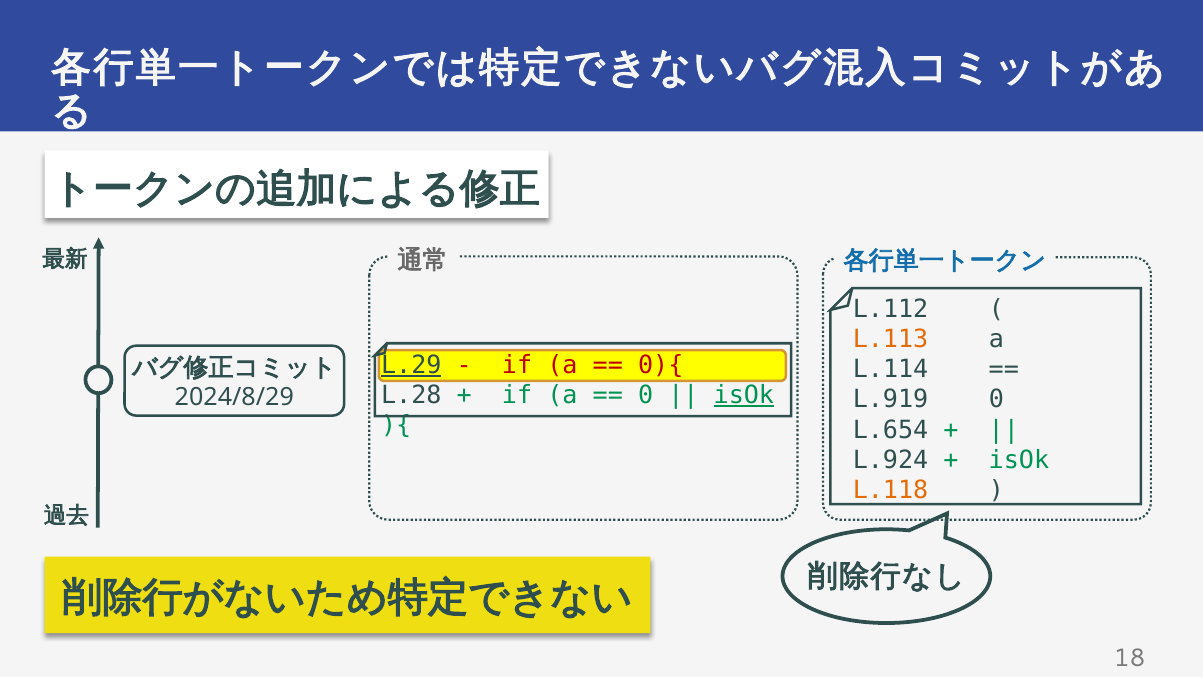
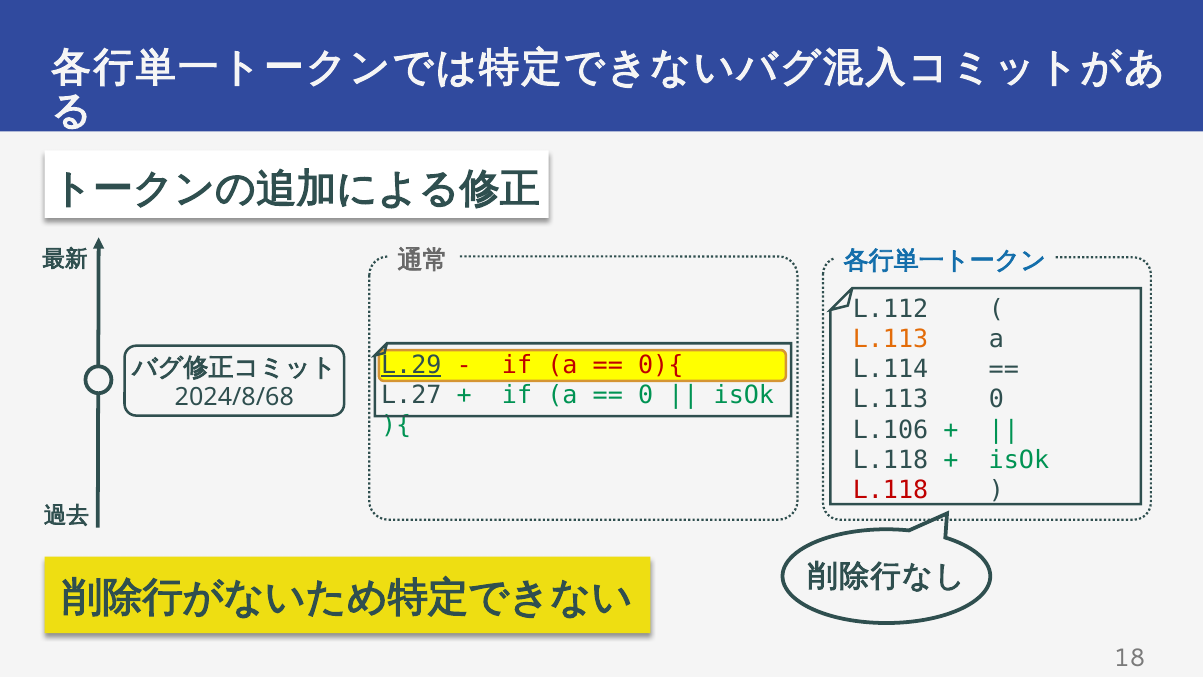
L.28: L.28 -> L.27
isOk at (744, 395) underline: present -> none
L.919 at (891, 400): L.919 -> L.113
2024/8/29: 2024/8/29 -> 2024/8/68
L.654: L.654 -> L.106
L.924 at (891, 460): L.924 -> L.118
L.118 at (891, 490) colour: orange -> red
